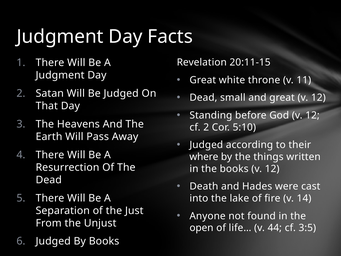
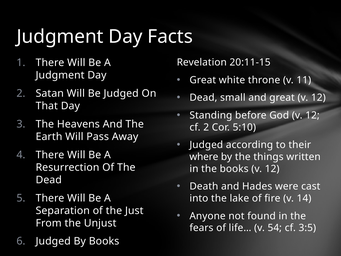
open: open -> fears
44: 44 -> 54
